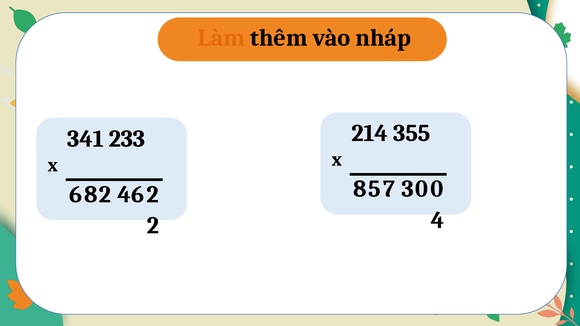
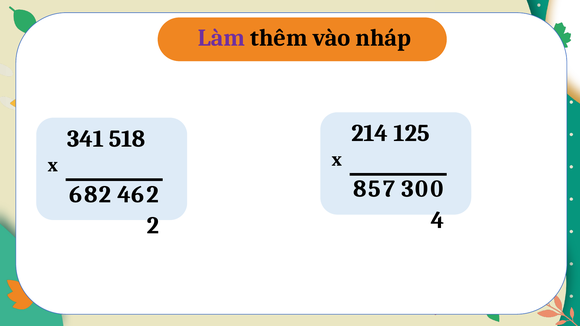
Làm colour: orange -> purple
355: 355 -> 125
233: 233 -> 518
